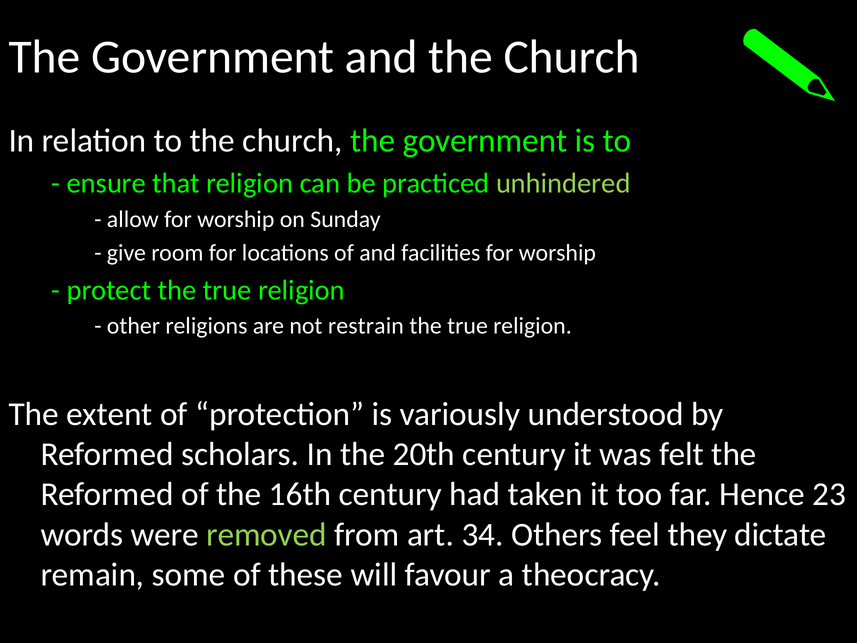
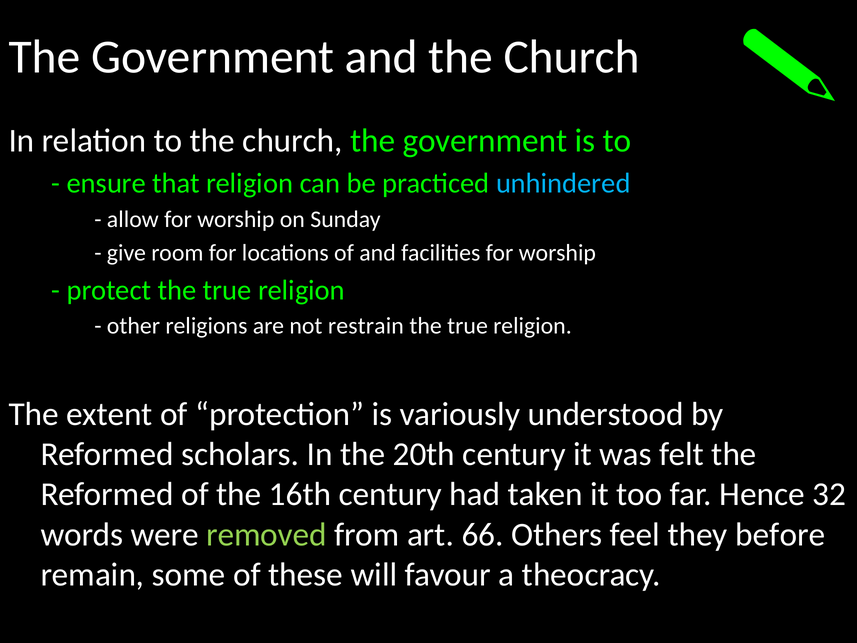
unhindered colour: light green -> light blue
23: 23 -> 32
34: 34 -> 66
dictate: dictate -> before
